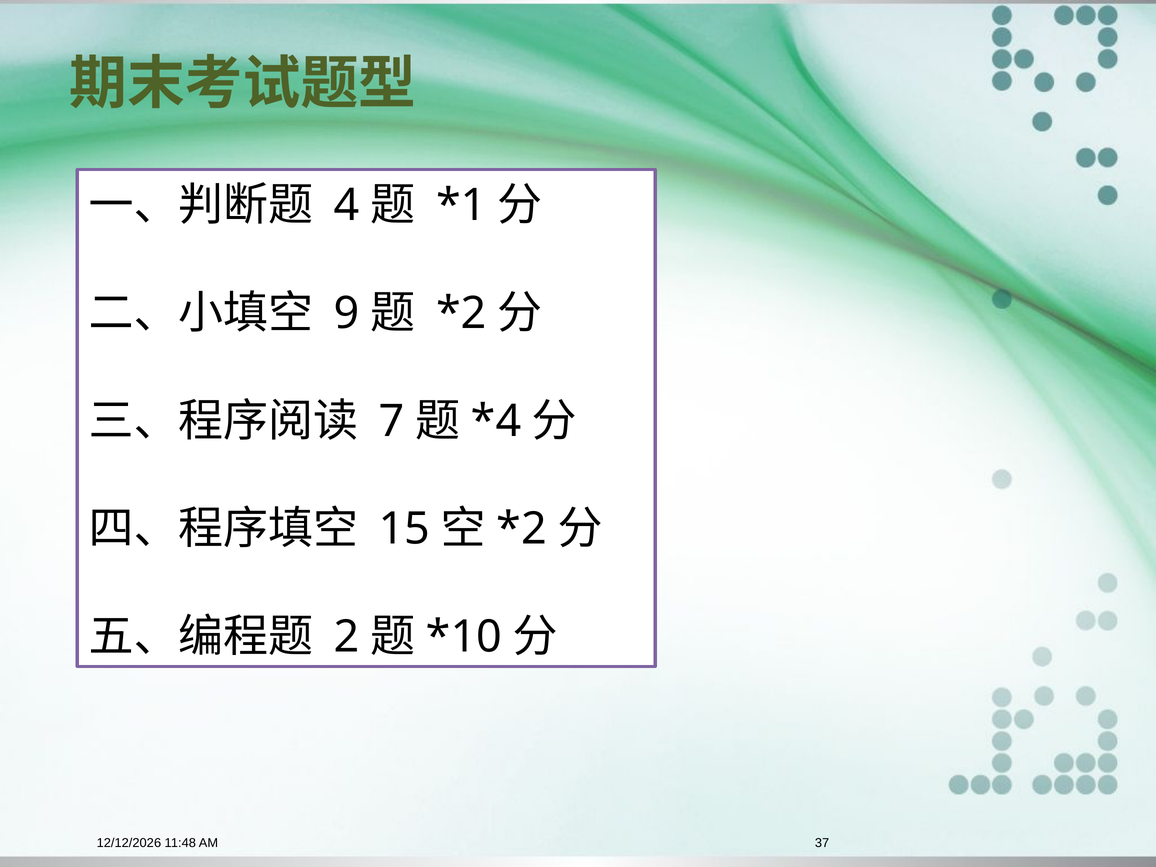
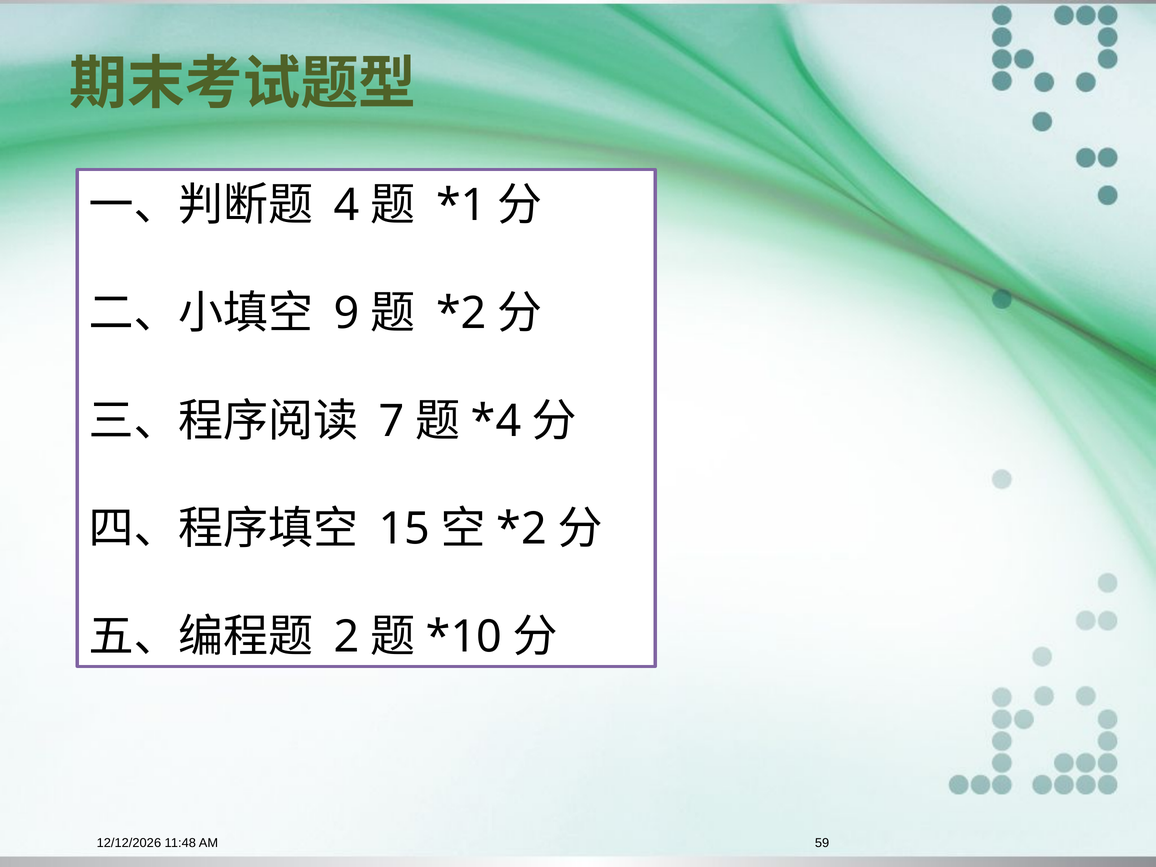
37: 37 -> 59
